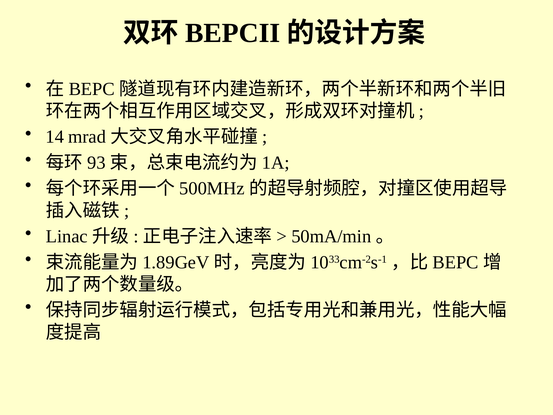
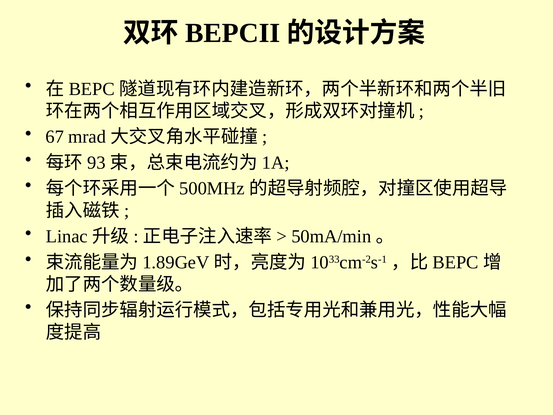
14: 14 -> 67
